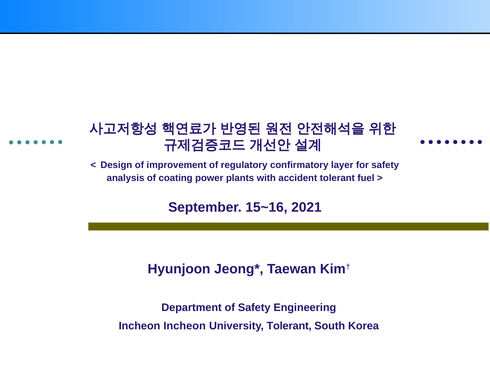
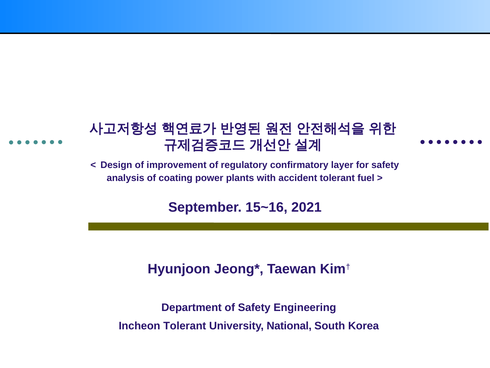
Incheon Incheon: Incheon -> Tolerant
University Tolerant: Tolerant -> National
